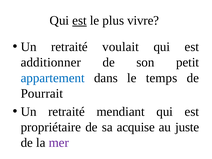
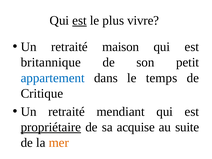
voulait: voulait -> maison
additionner: additionner -> britannique
Pourrait: Pourrait -> Critique
propriétaire underline: none -> present
juste: juste -> suite
mer colour: purple -> orange
